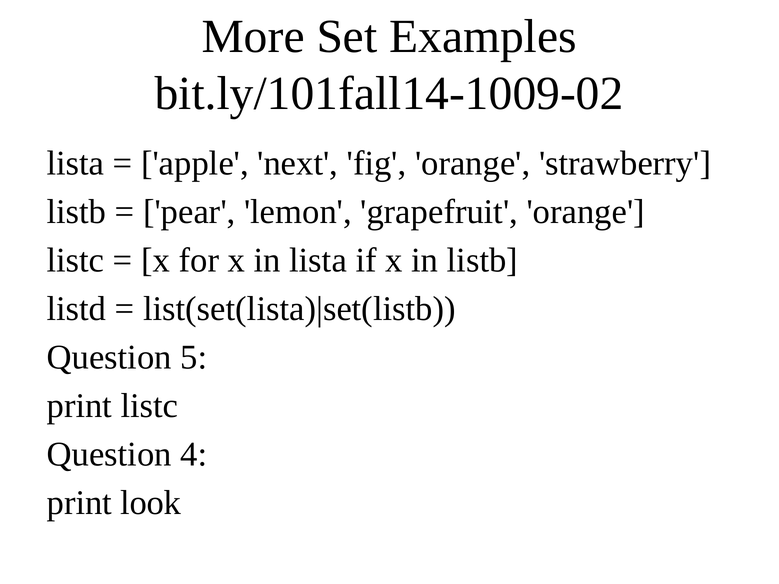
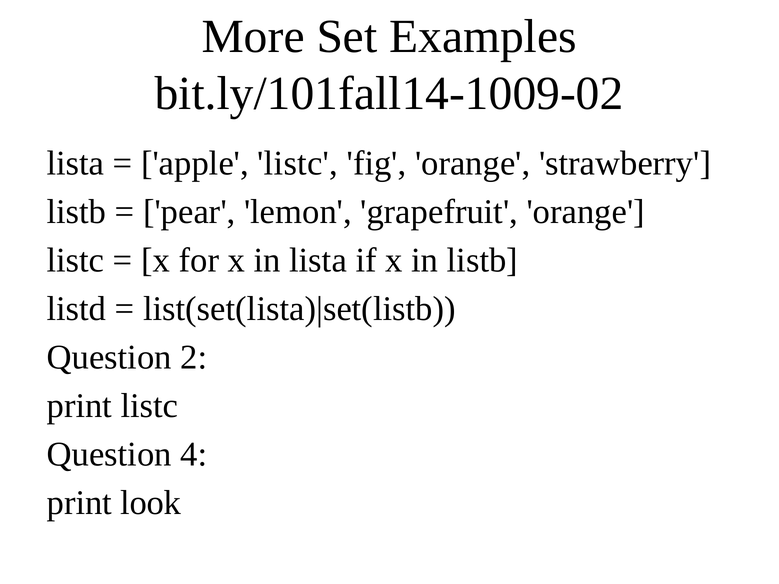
apple next: next -> listc
5: 5 -> 2
